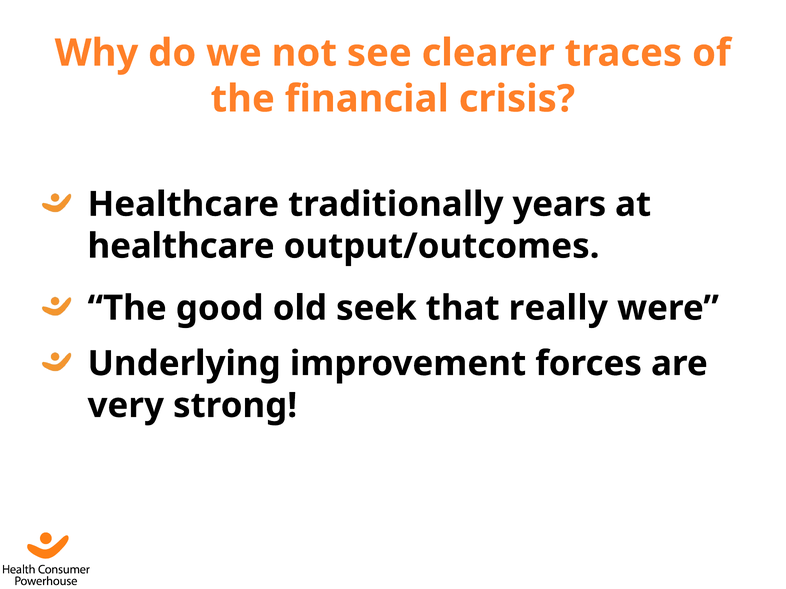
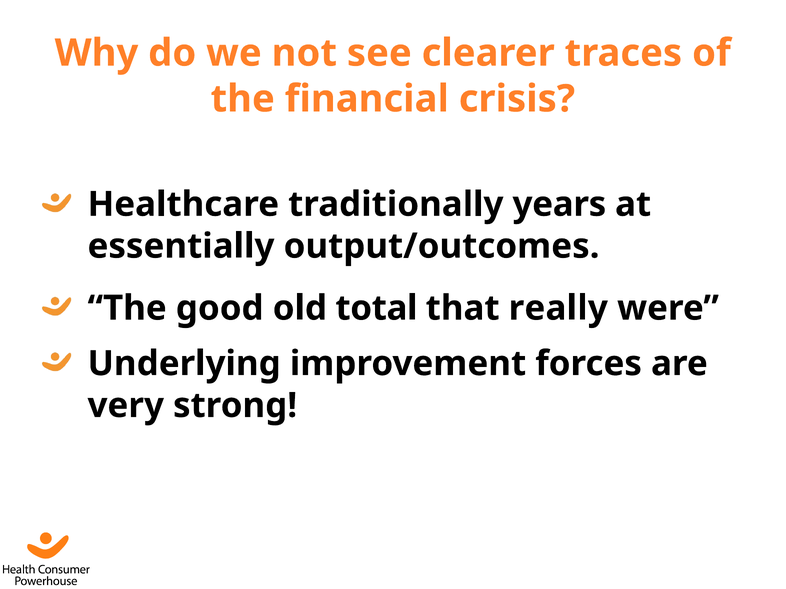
healthcare at (181, 246): healthcare -> essentially
seek: seek -> total
